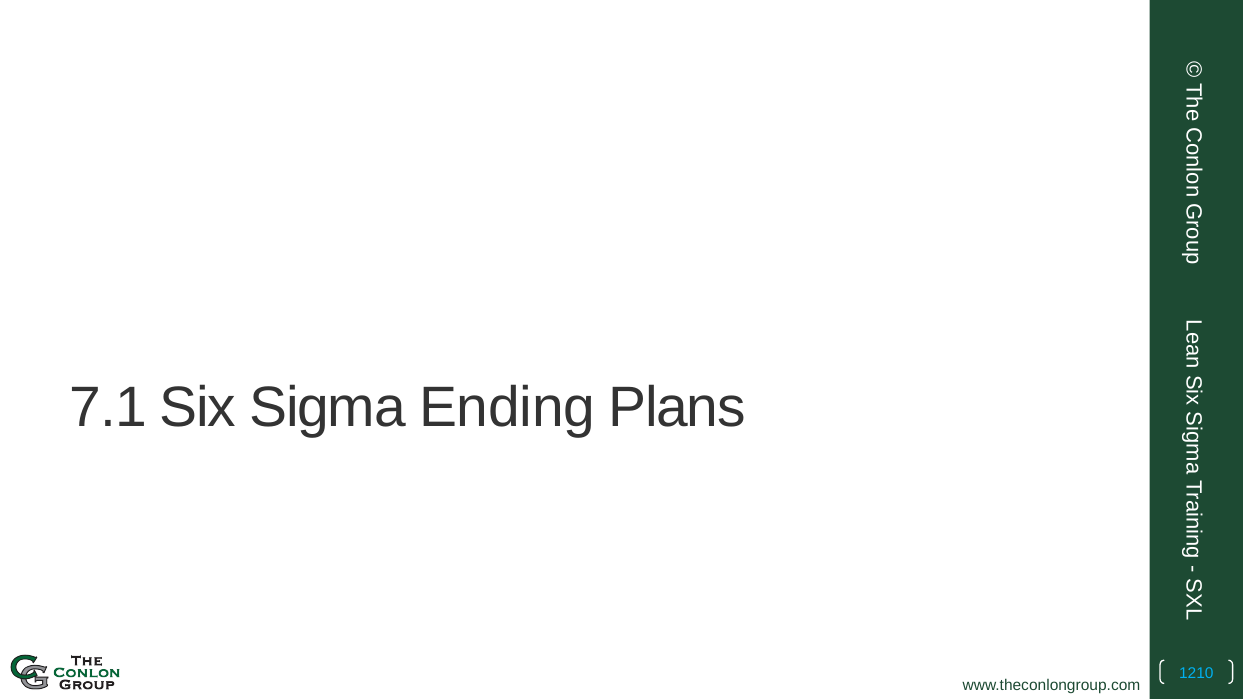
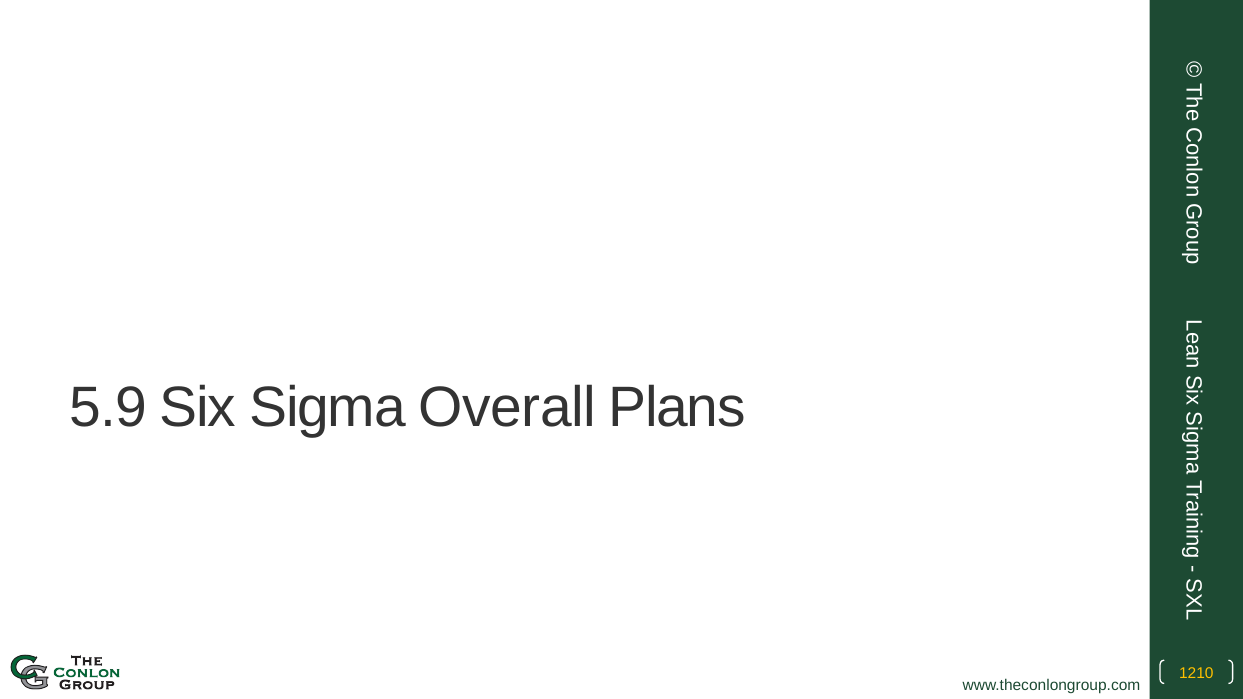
7.1: 7.1 -> 5.9
Ending: Ending -> Overall
1210 colour: light blue -> yellow
